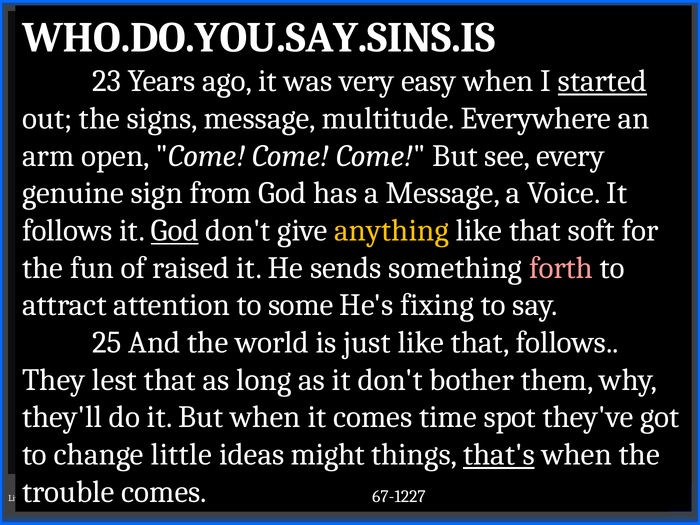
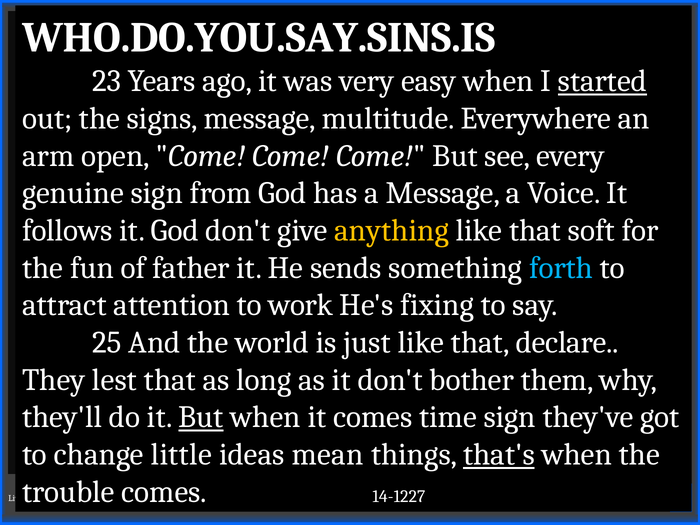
God at (175, 230) underline: present -> none
raised: raised -> father
forth colour: pink -> light blue
some: some -> work
that follows: follows -> declare
But at (201, 417) underline: none -> present
time spot: spot -> sign
might: might -> mean
67-1227: 67-1227 -> 14-1227
